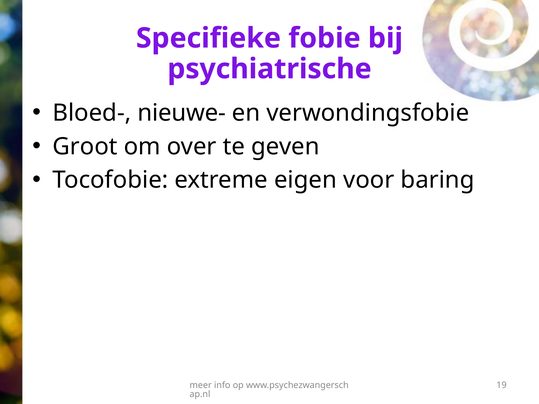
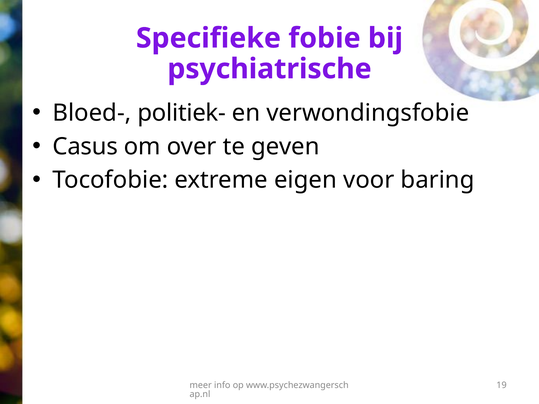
nieuwe-: nieuwe- -> politiek-
Groot: Groot -> Casus
